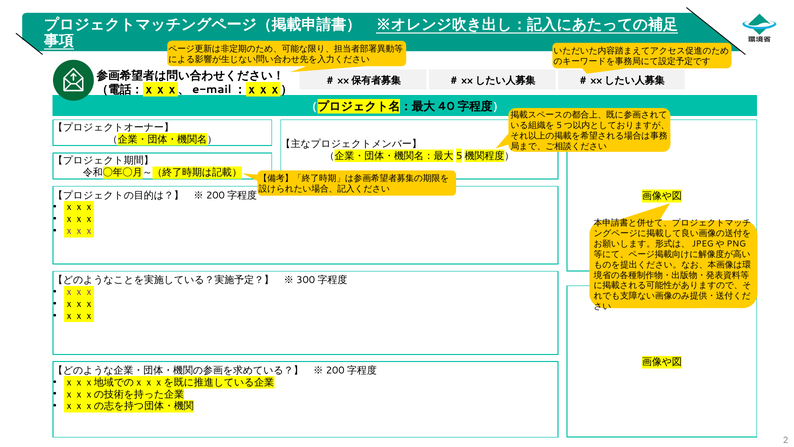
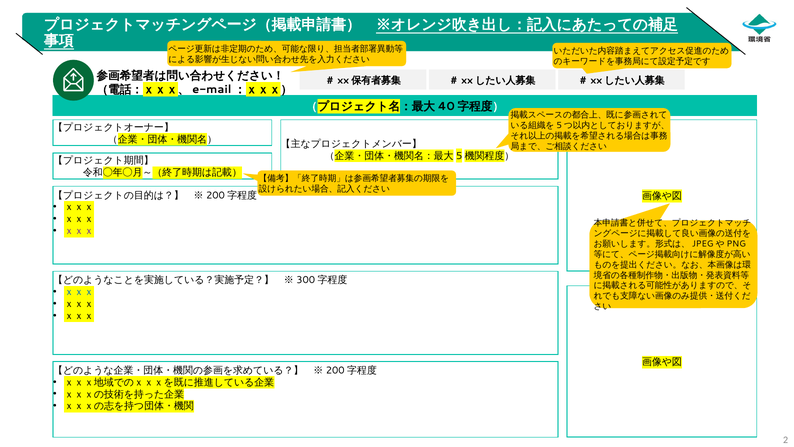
ｘｘｘ at (79, 292) colour: purple -> blue
